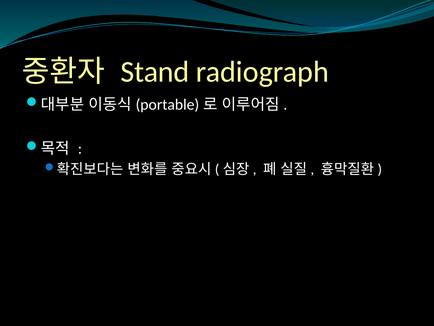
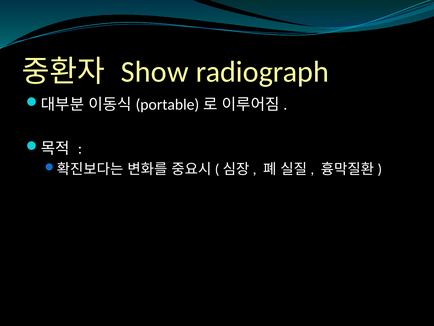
Stand: Stand -> Show
